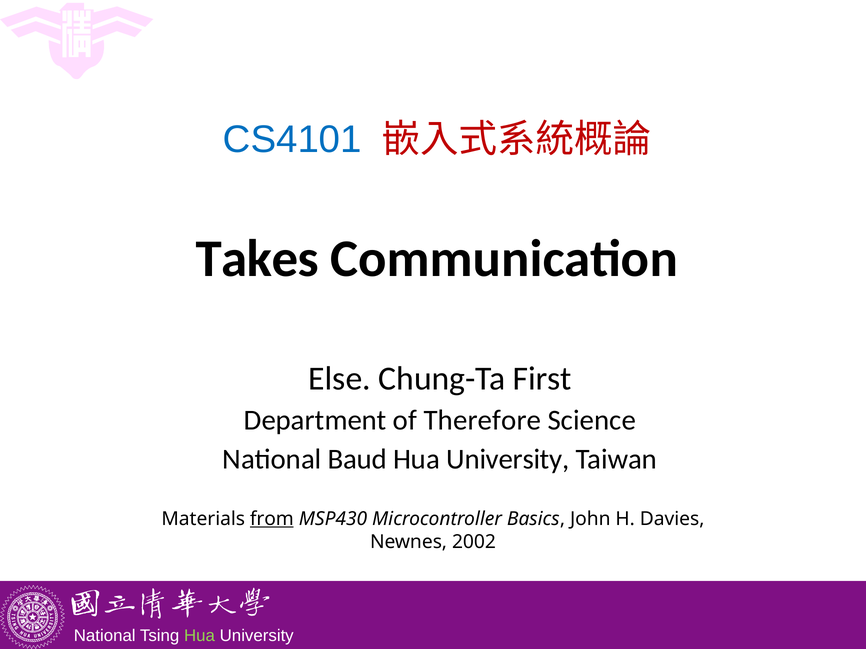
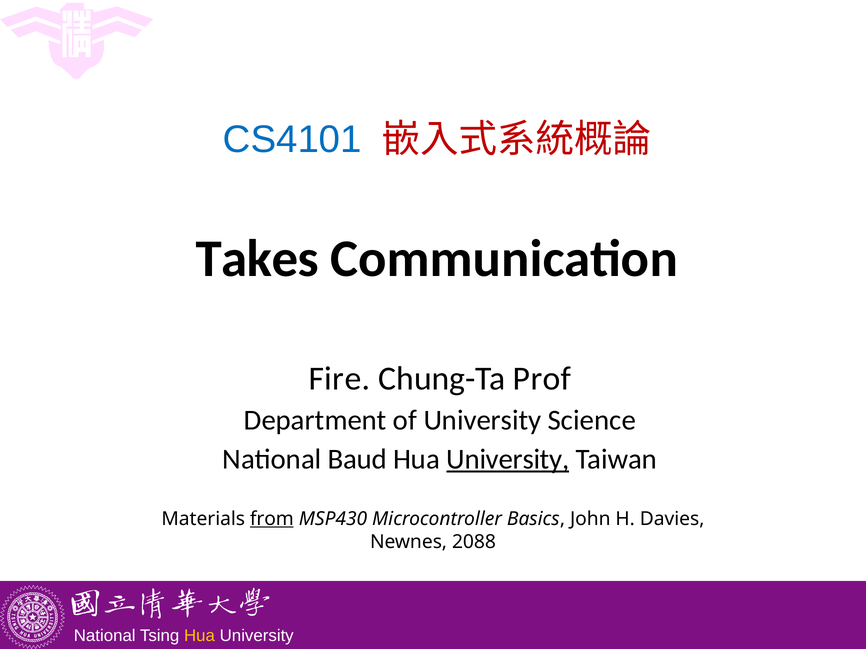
Else: Else -> Fire
First: First -> Prof
of Therefore: Therefore -> University
University at (508, 459) underline: none -> present
2002: 2002 -> 2088
Hua at (199, 636) colour: light green -> yellow
